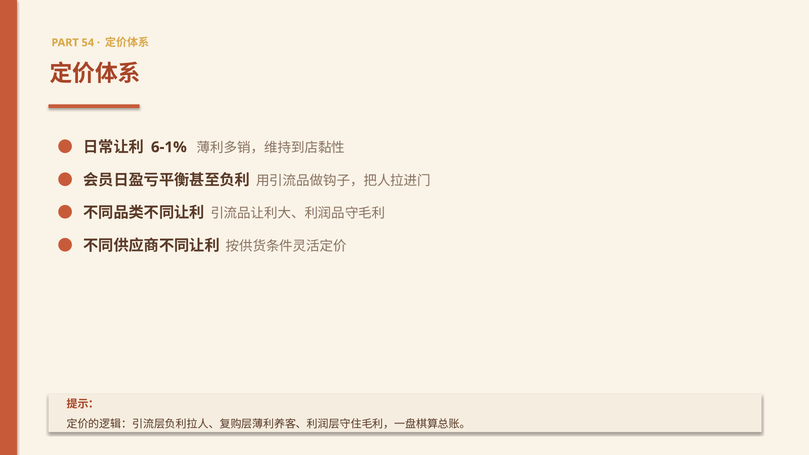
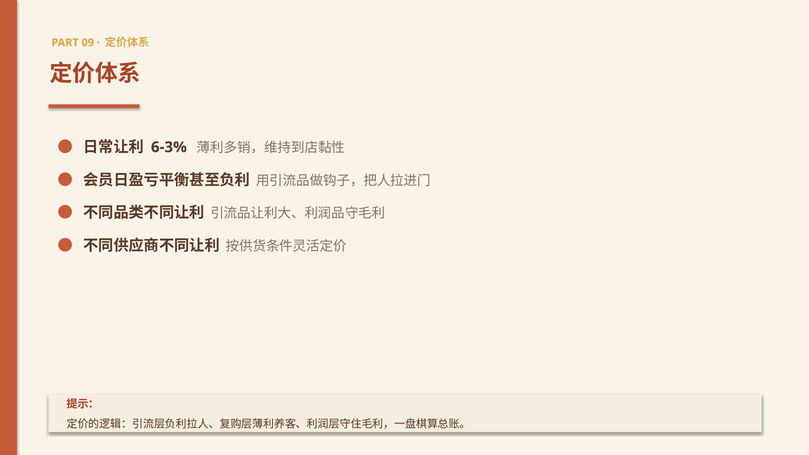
54: 54 -> 09
6-1%: 6-1% -> 6-3%
